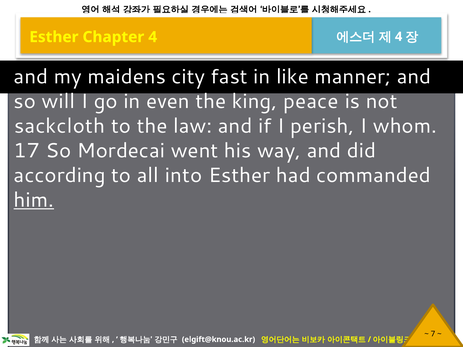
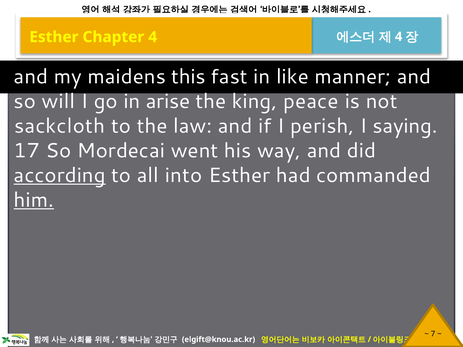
city: city -> this
even: even -> arise
whom: whom -> saying
according underline: none -> present
